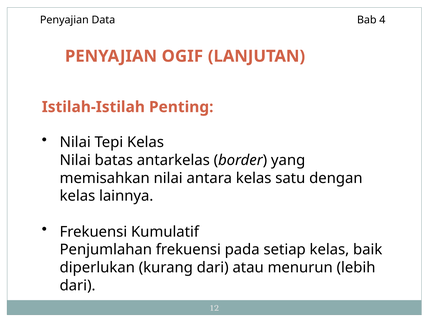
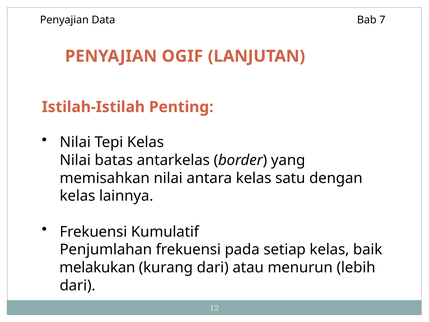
4: 4 -> 7
diperlukan: diperlukan -> melakukan
